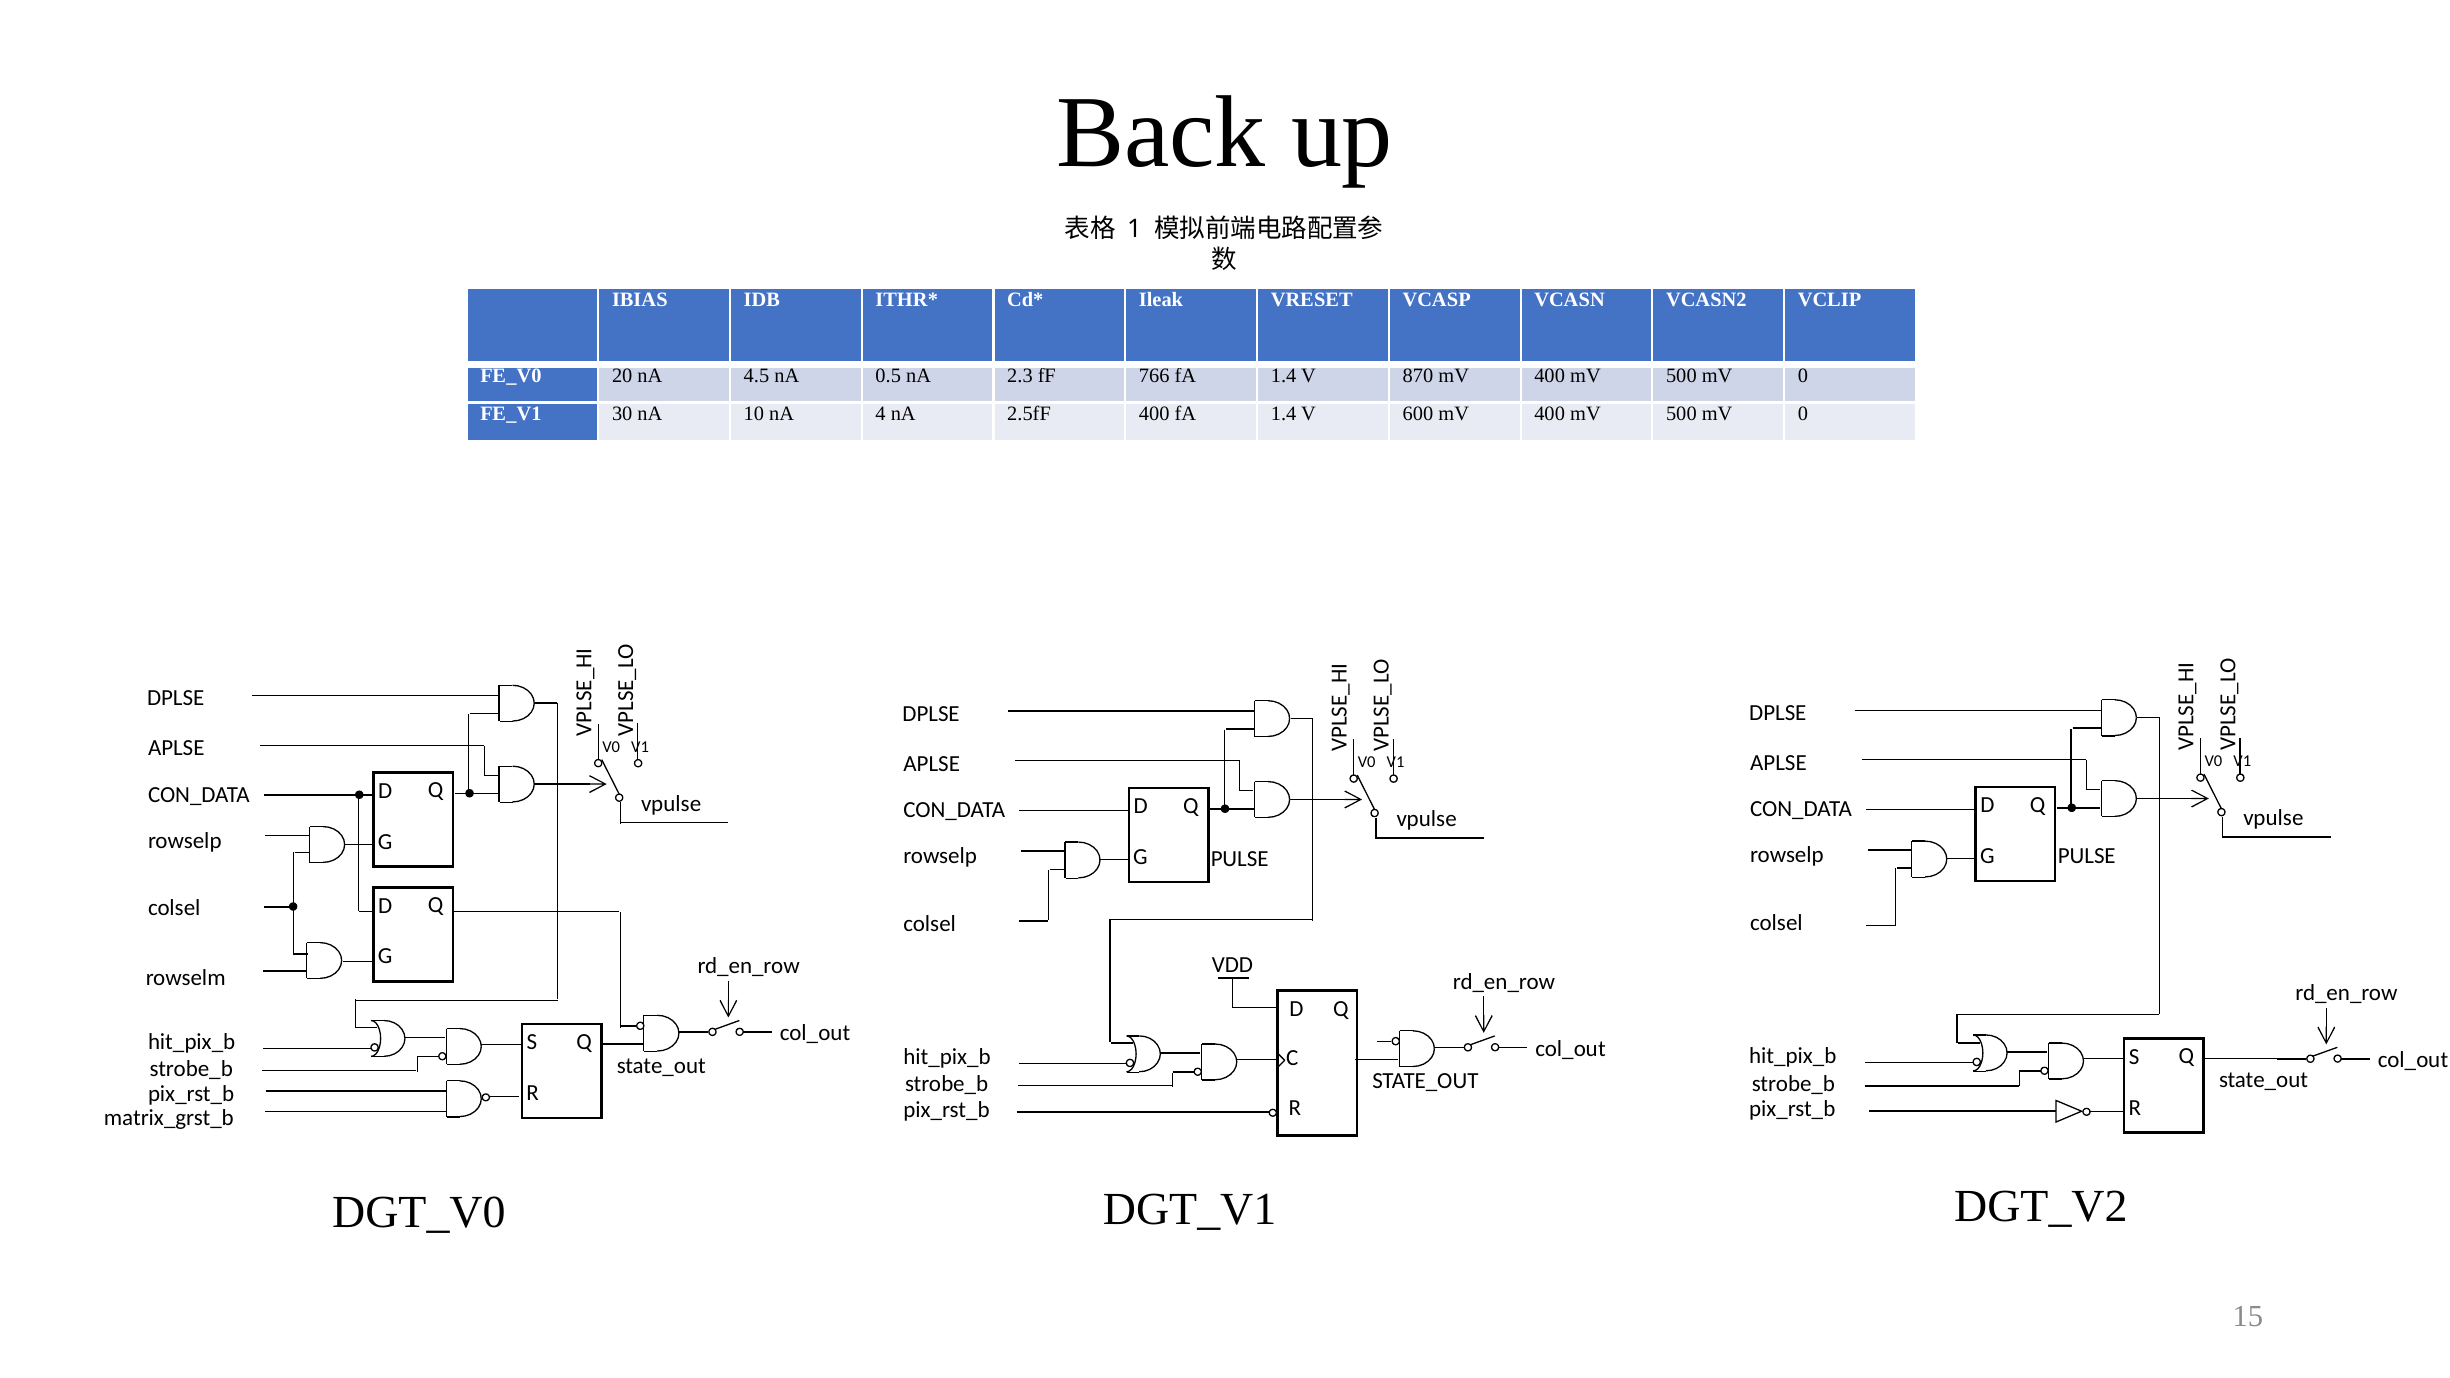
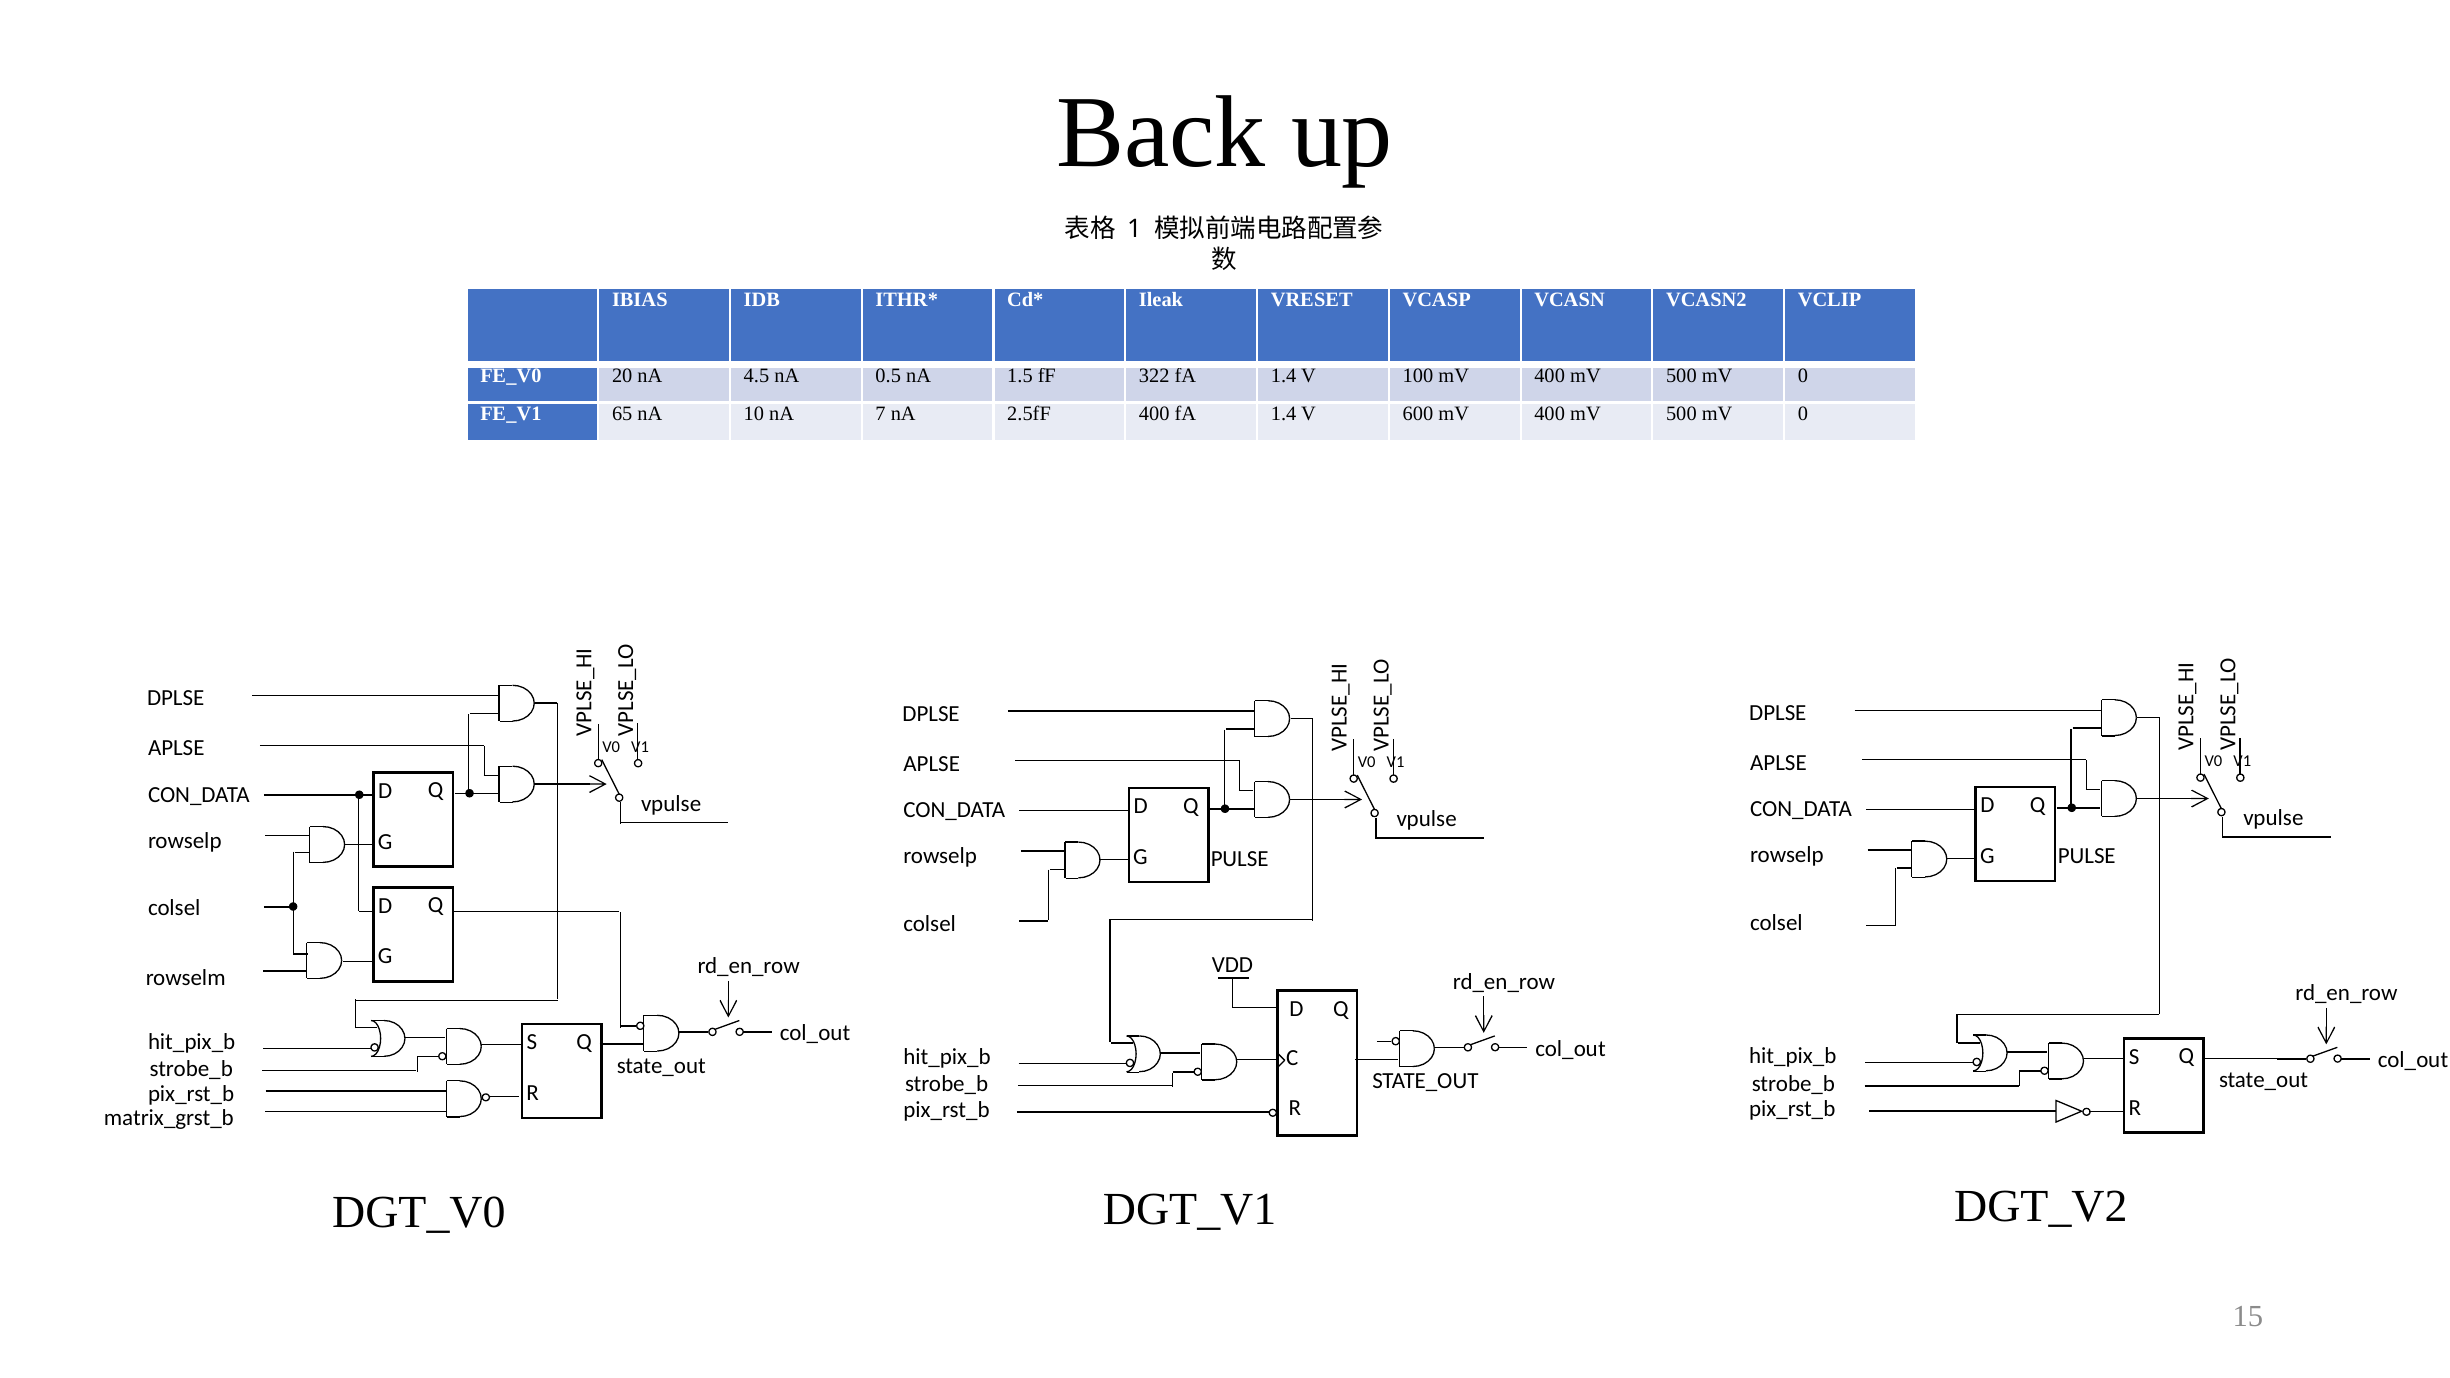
2.3: 2.3 -> 1.5
766: 766 -> 322
870: 870 -> 100
30: 30 -> 65
4: 4 -> 7
